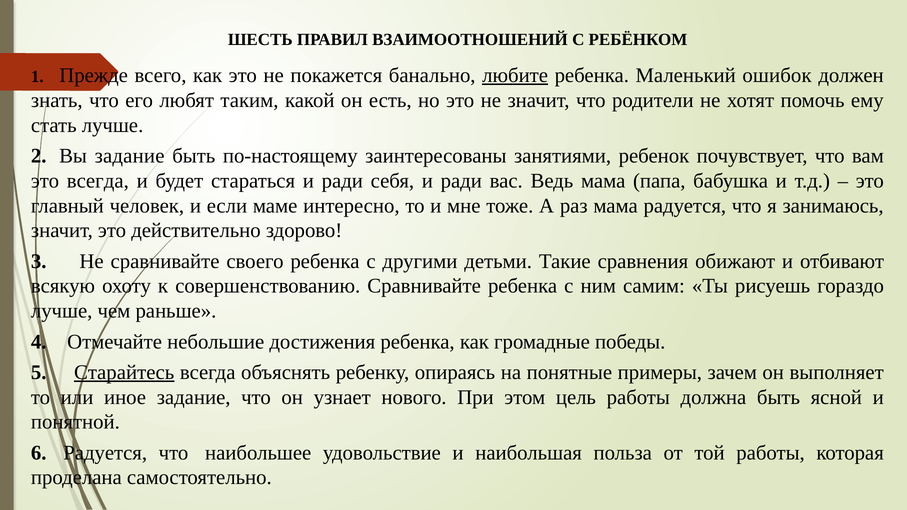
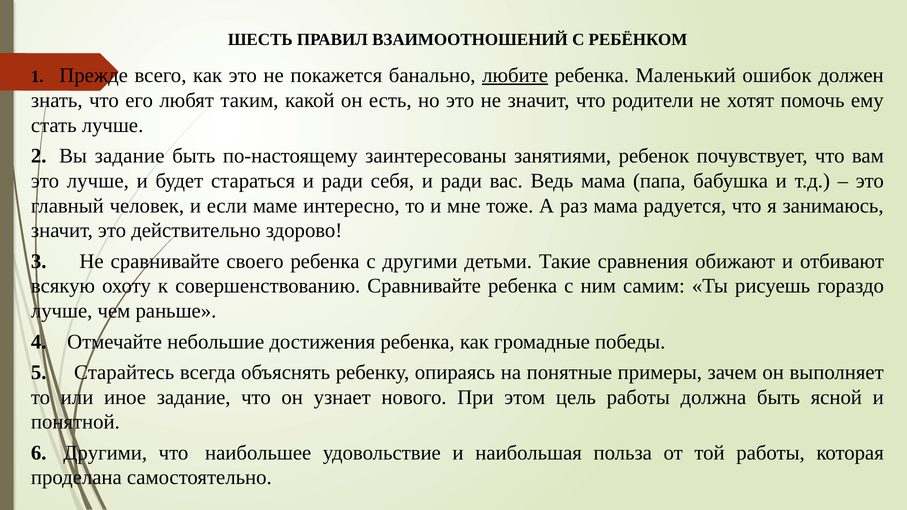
это всегда: всегда -> лучше
Старайтесь underline: present -> none
6 Радуется: Радуется -> Другими
